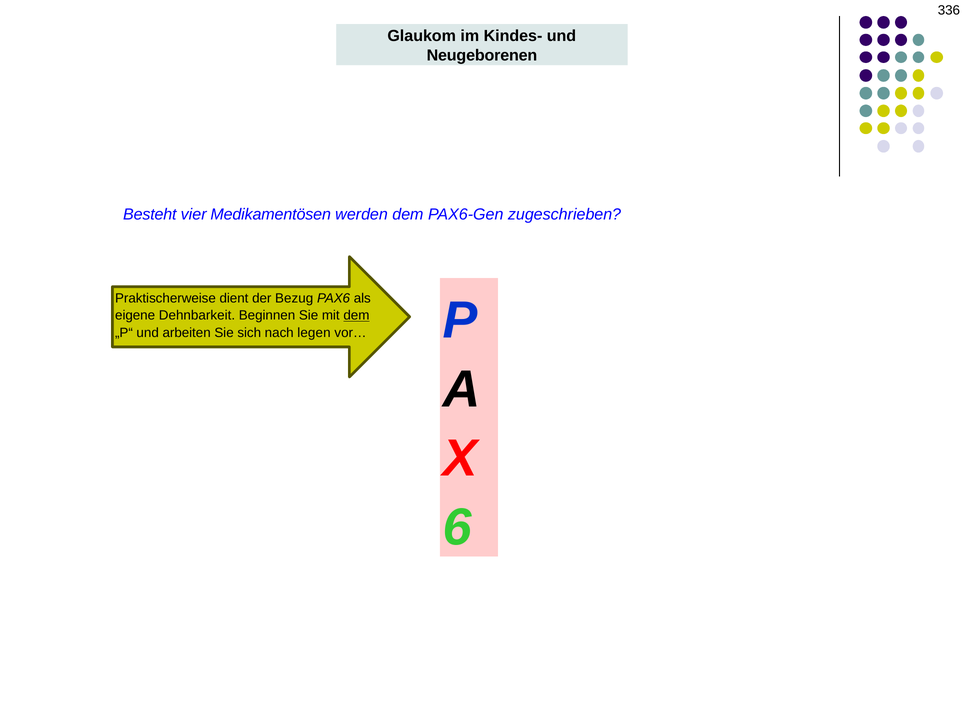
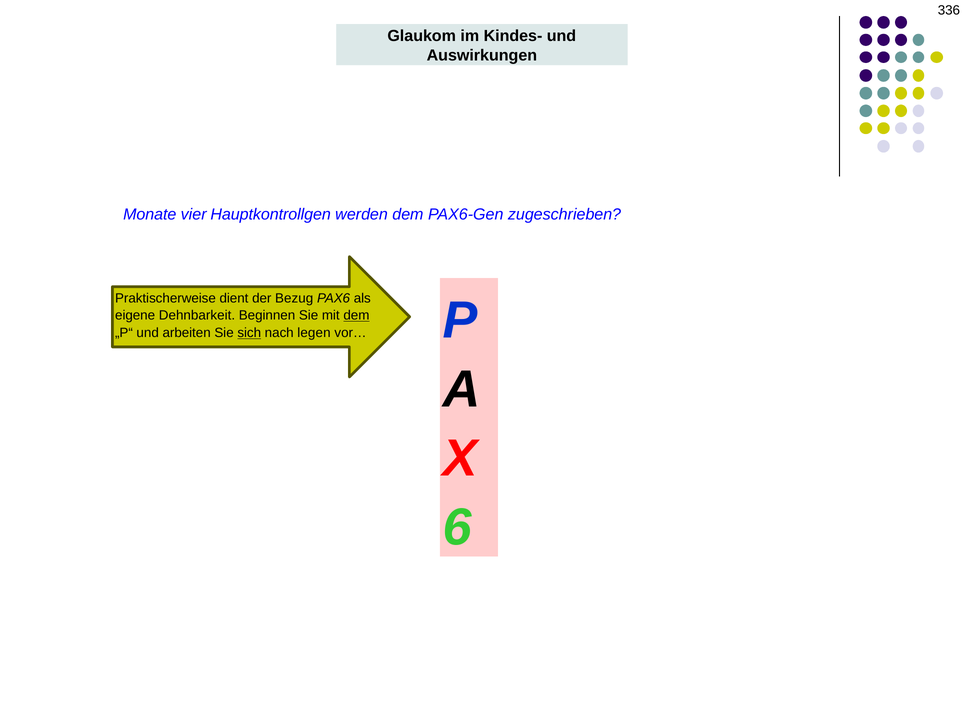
Neugeborenen: Neugeborenen -> Auswirkungen
Besteht: Besteht -> Monate
Medikamentösen: Medikamentösen -> Hauptkontrollgen
sich underline: none -> present
